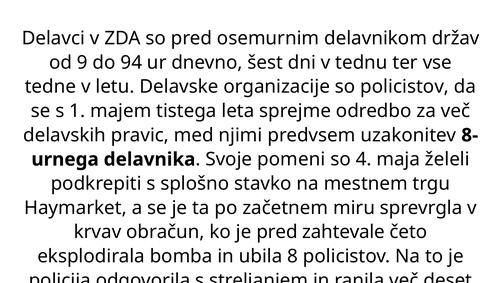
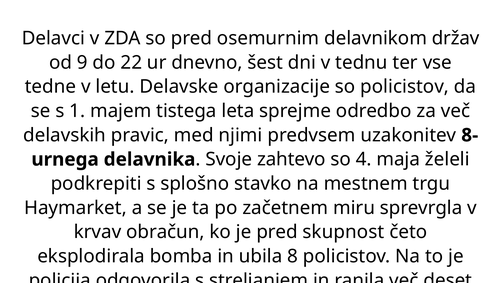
94: 94 -> 22
pomeni: pomeni -> zahtevo
zahtevale: zahtevale -> skupnost
